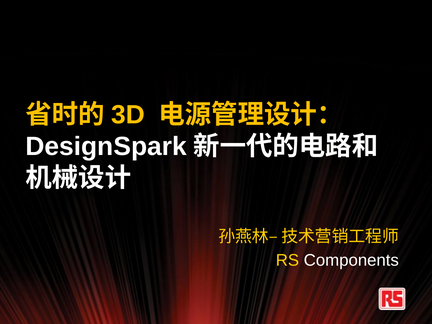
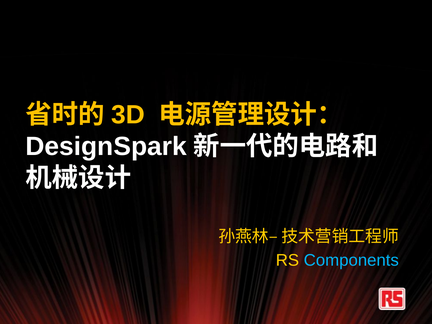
Components colour: white -> light blue
